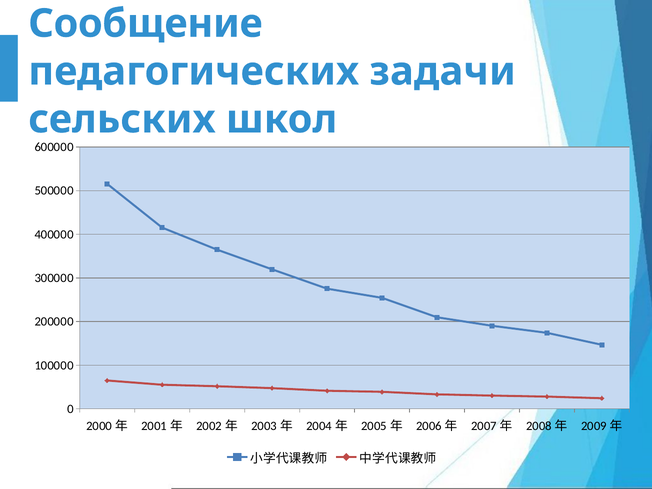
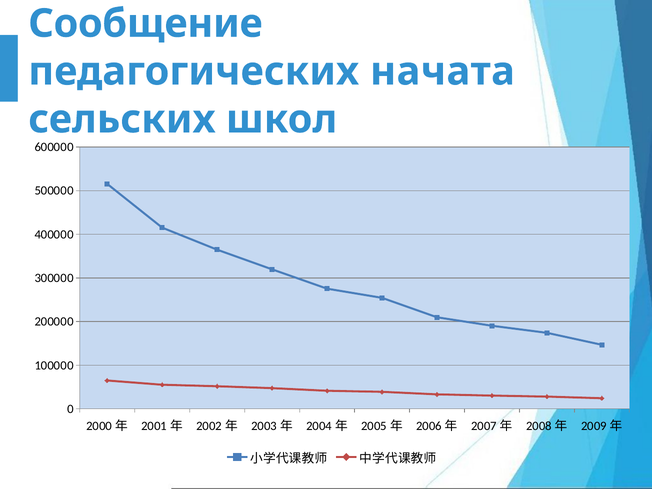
задачи: задачи -> начата
